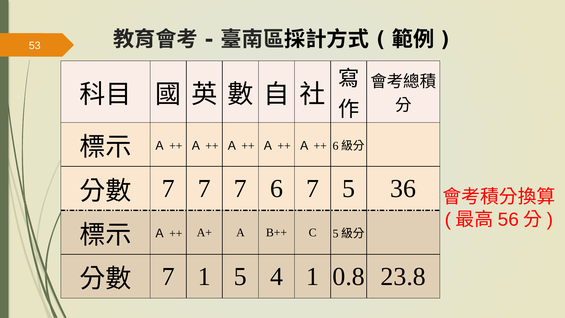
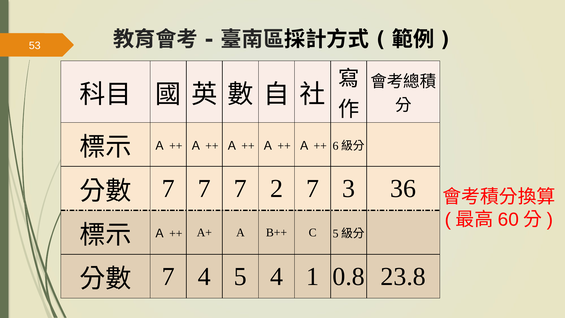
6: 6 -> 2
7 5: 5 -> 3
56: 56 -> 60
7 1: 1 -> 4
